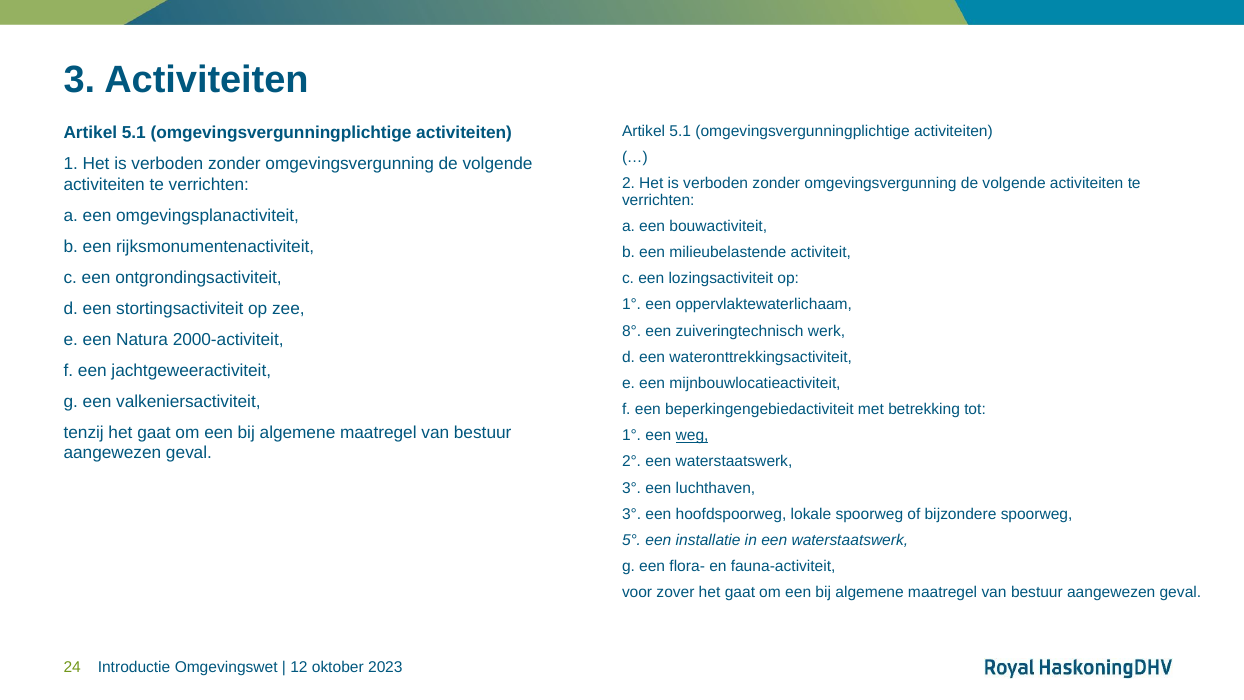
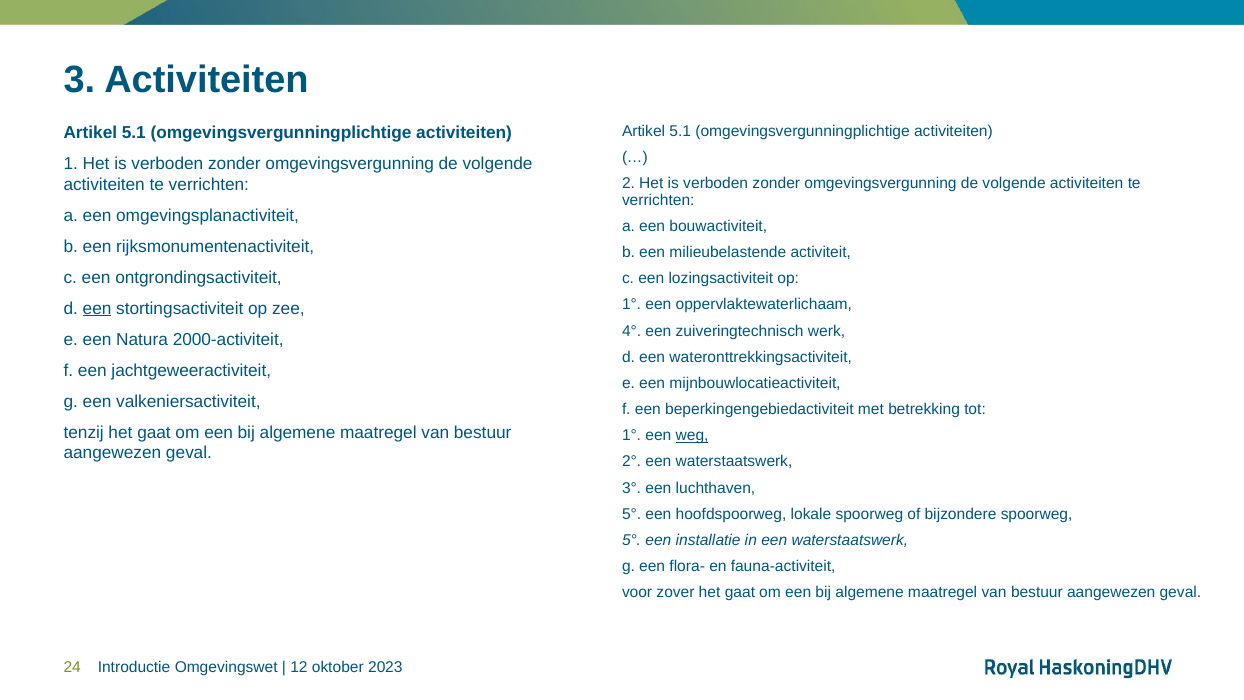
een at (97, 308) underline: none -> present
8°: 8° -> 4°
3° at (632, 514): 3° -> 5°
